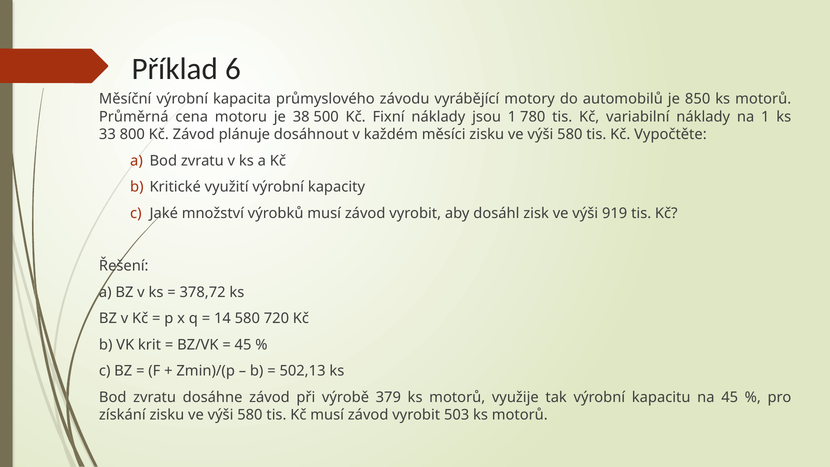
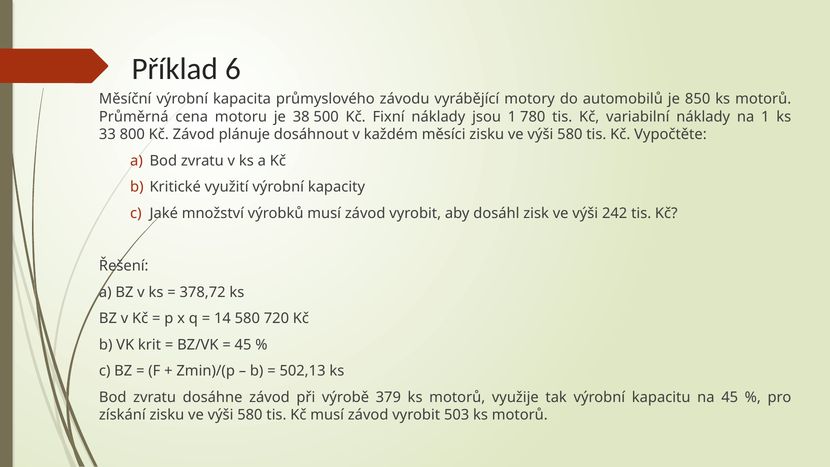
919: 919 -> 242
